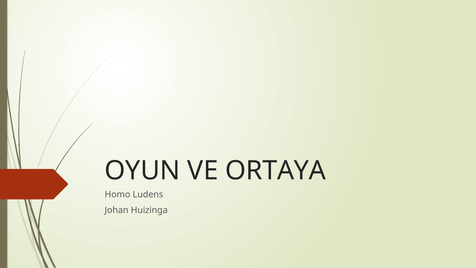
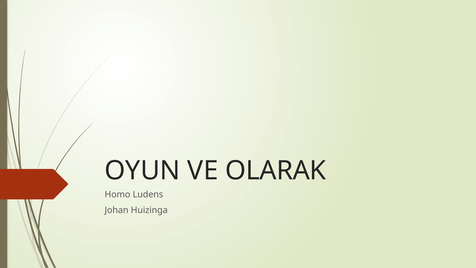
ORTAYA: ORTAYA -> OLARAK
